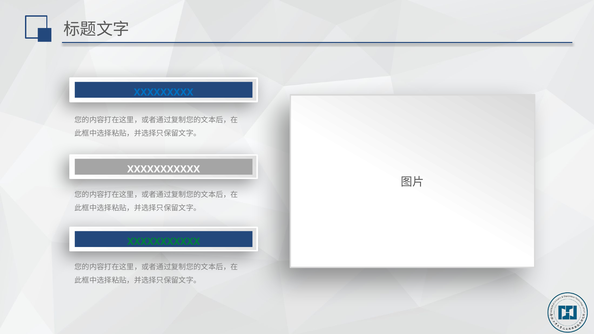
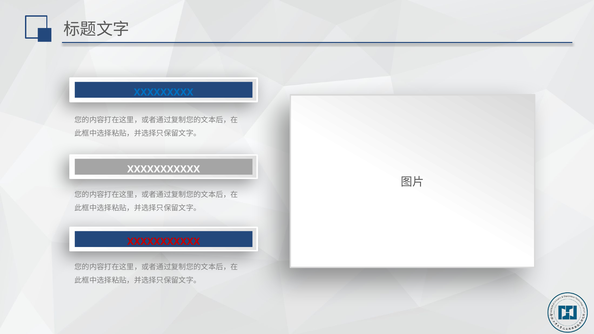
XXXXXXXXXXX at (164, 242) colour: green -> red
